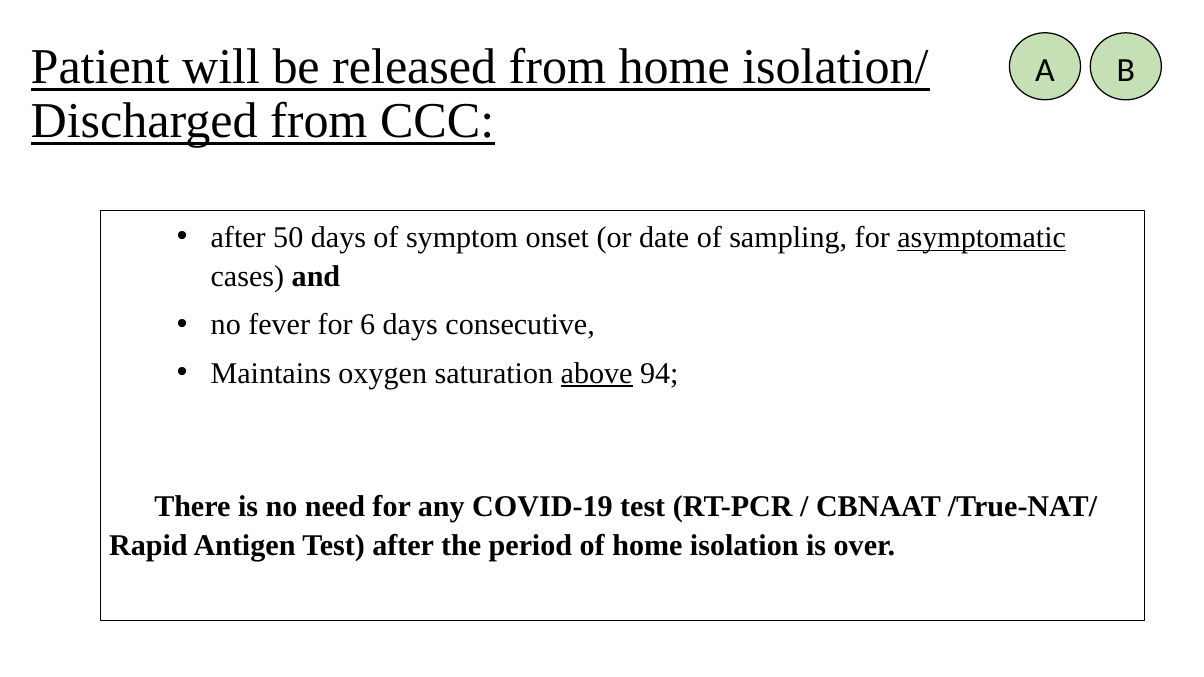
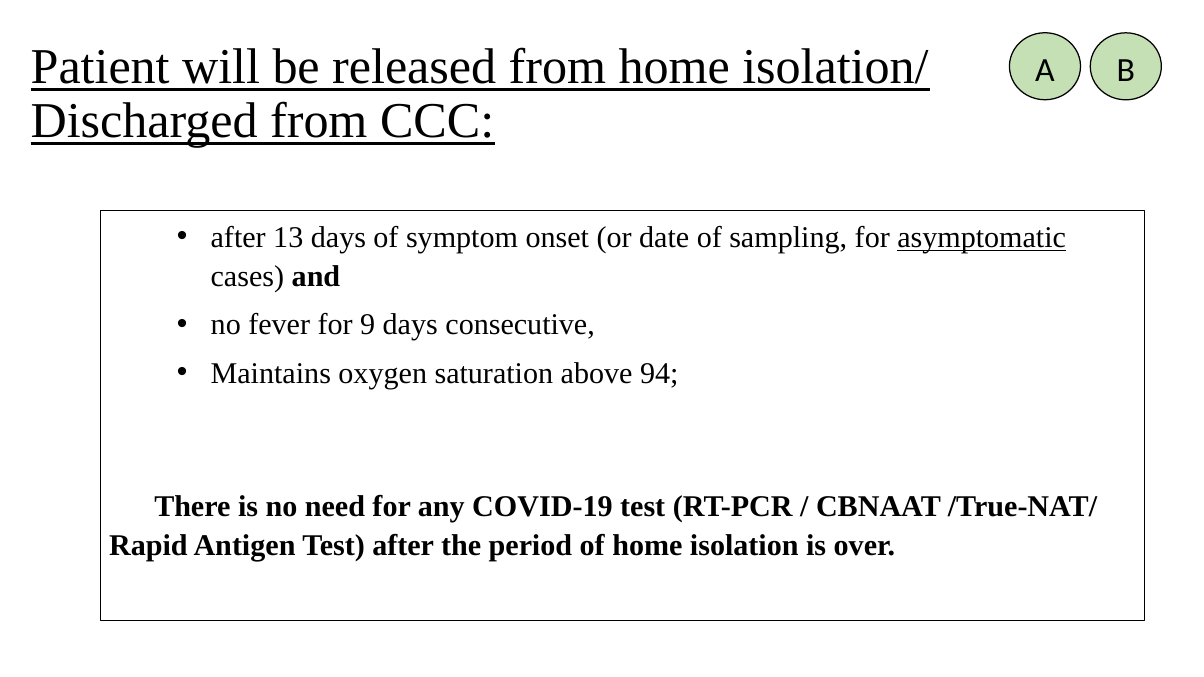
50: 50 -> 13
6: 6 -> 9
above underline: present -> none
